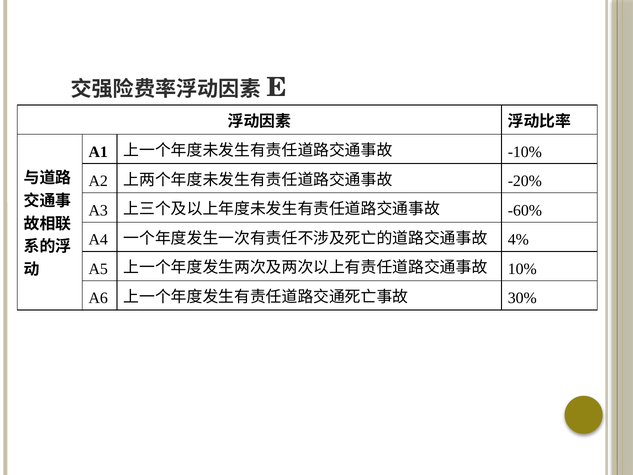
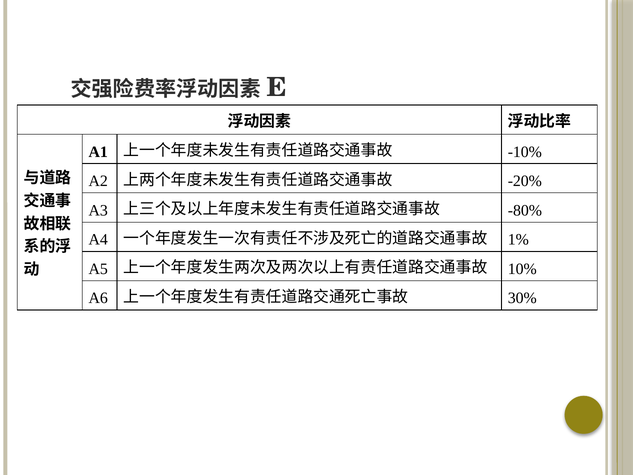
-60%: -60% -> -80%
4%: 4% -> 1%
